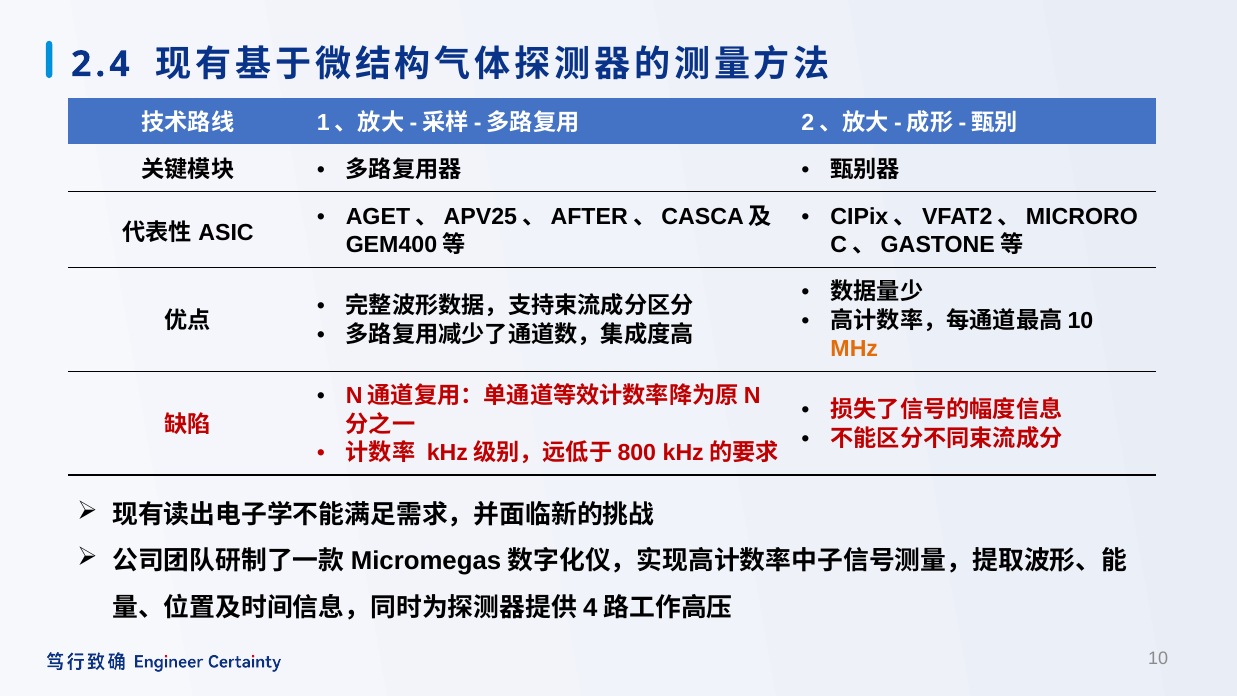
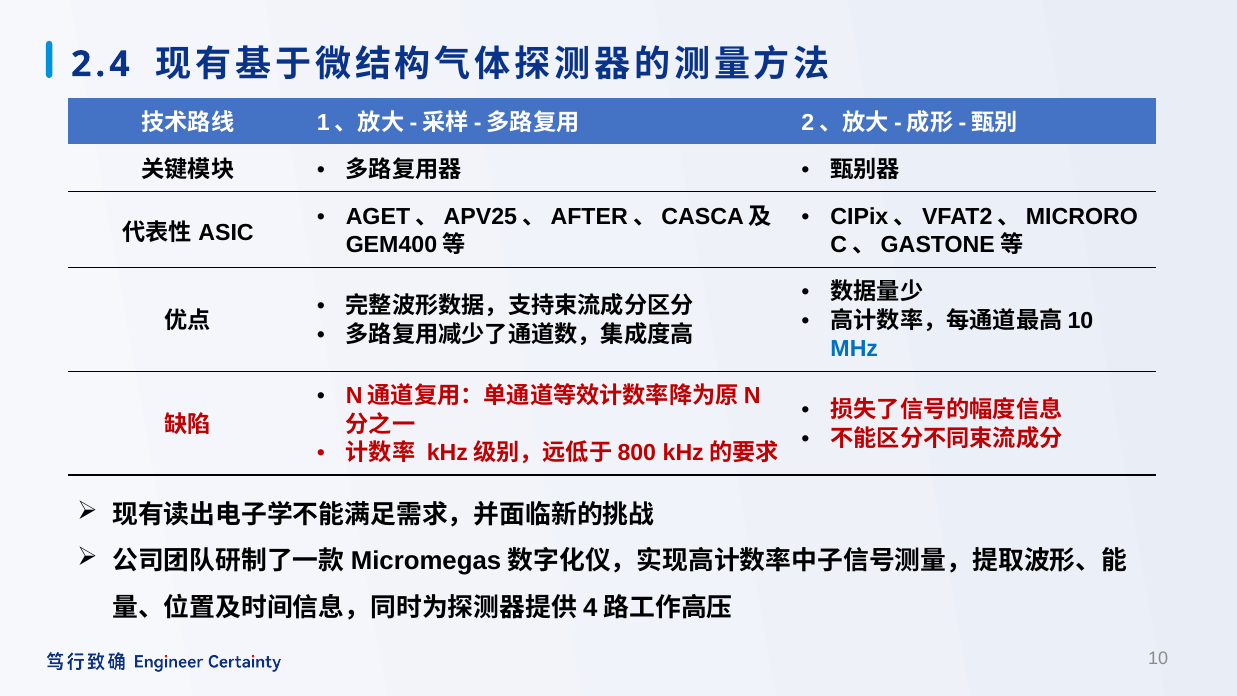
MHz colour: orange -> blue
